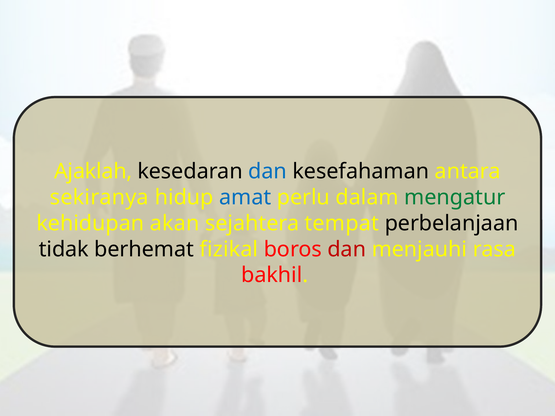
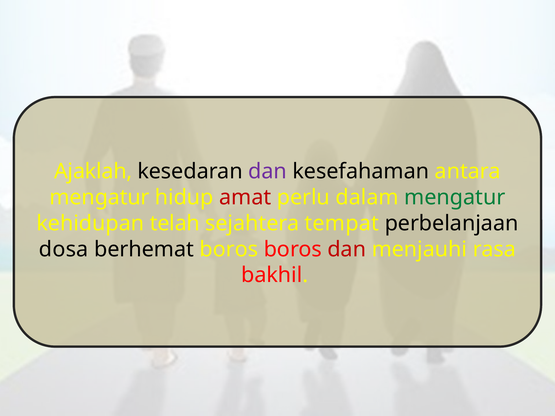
dan at (268, 172) colour: blue -> purple
sekiranya at (99, 198): sekiranya -> mengatur
amat colour: blue -> red
akan: akan -> telah
tidak: tidak -> dosa
berhemat fizikal: fizikal -> boros
